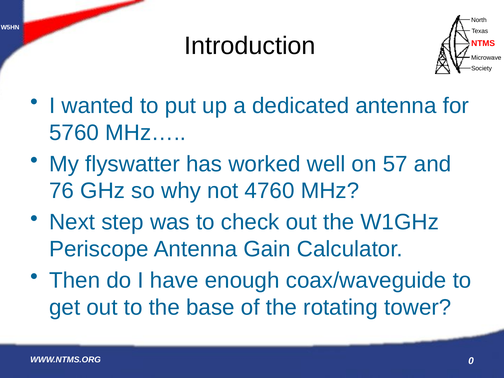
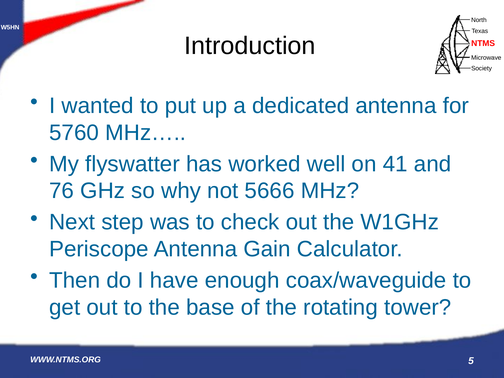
57: 57 -> 41
4760: 4760 -> 5666
0: 0 -> 5
